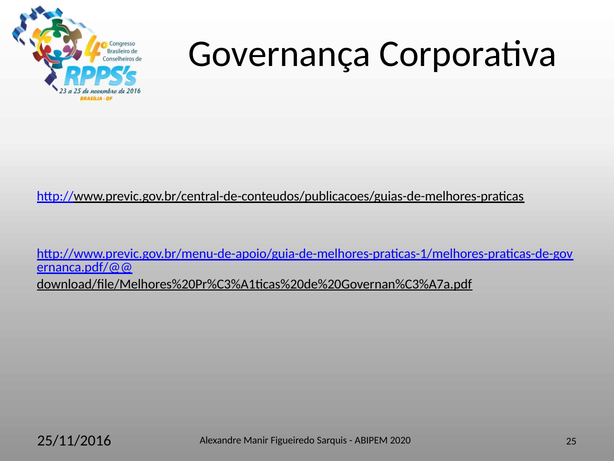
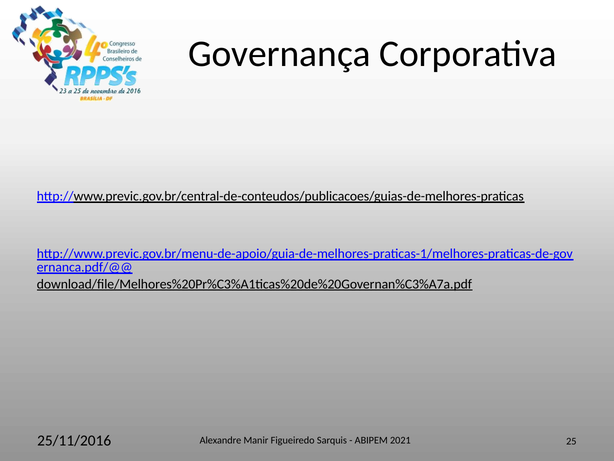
2020: 2020 -> 2021
